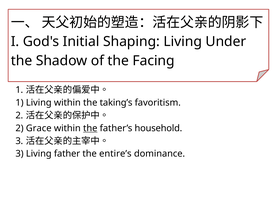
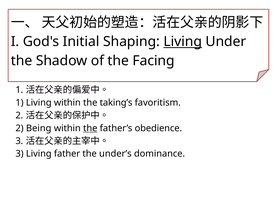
Living at (183, 42) underline: none -> present
Grace: Grace -> Being
household: household -> obedience
entire’s: entire’s -> under’s
